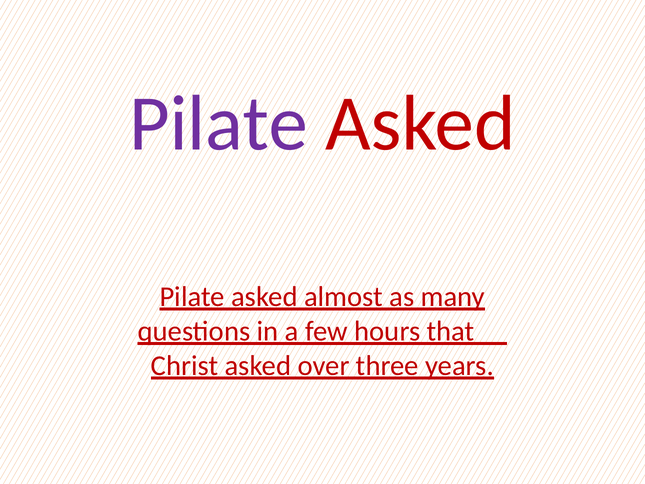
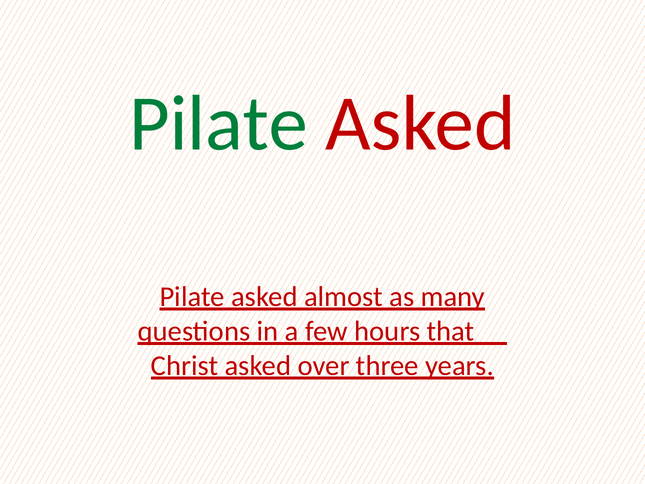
Pilate at (219, 124) colour: purple -> green
